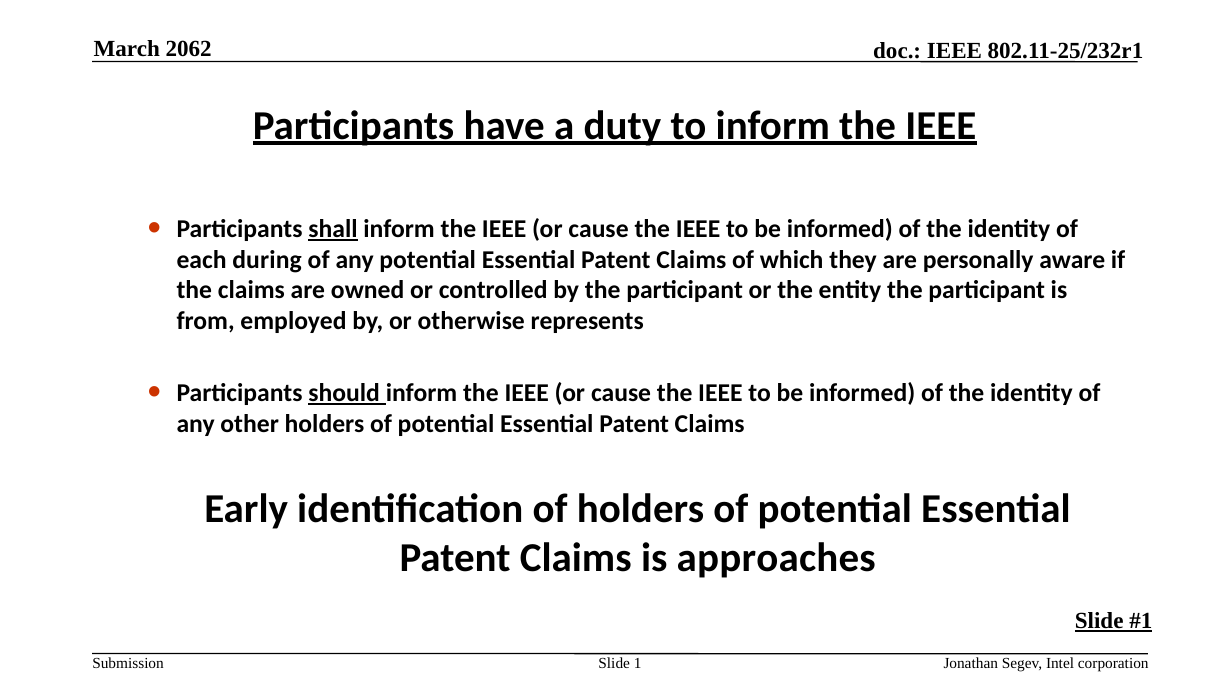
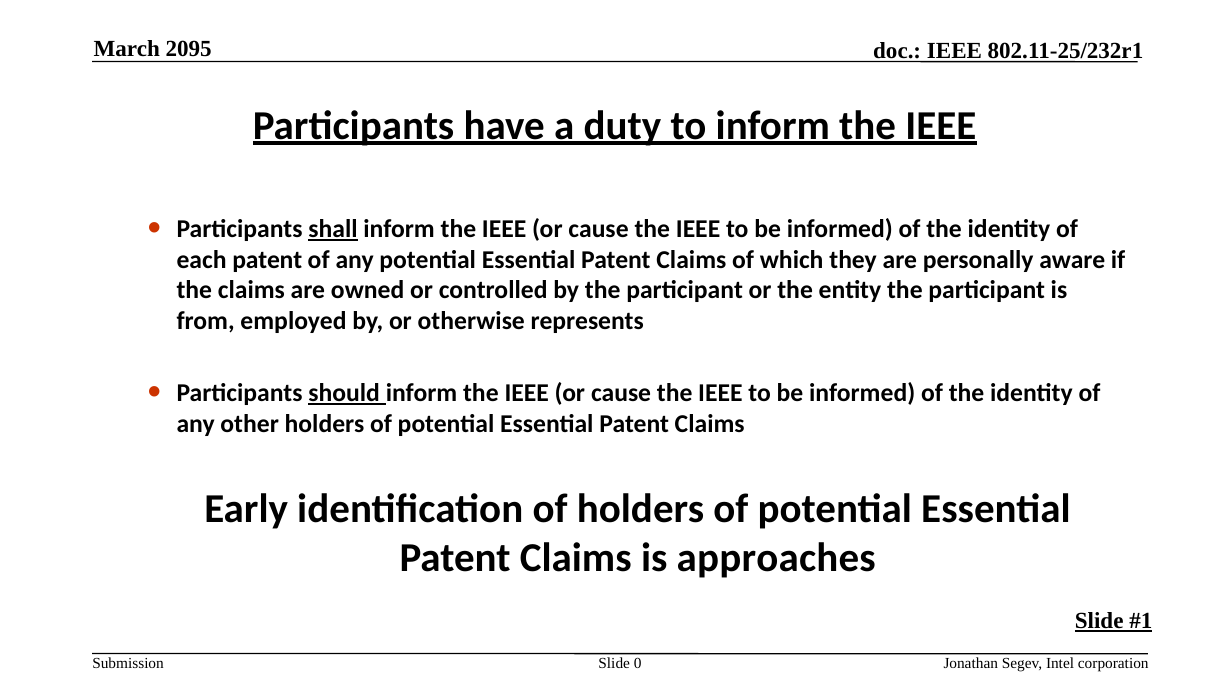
2062: 2062 -> 2095
each during: during -> patent
1: 1 -> 0
